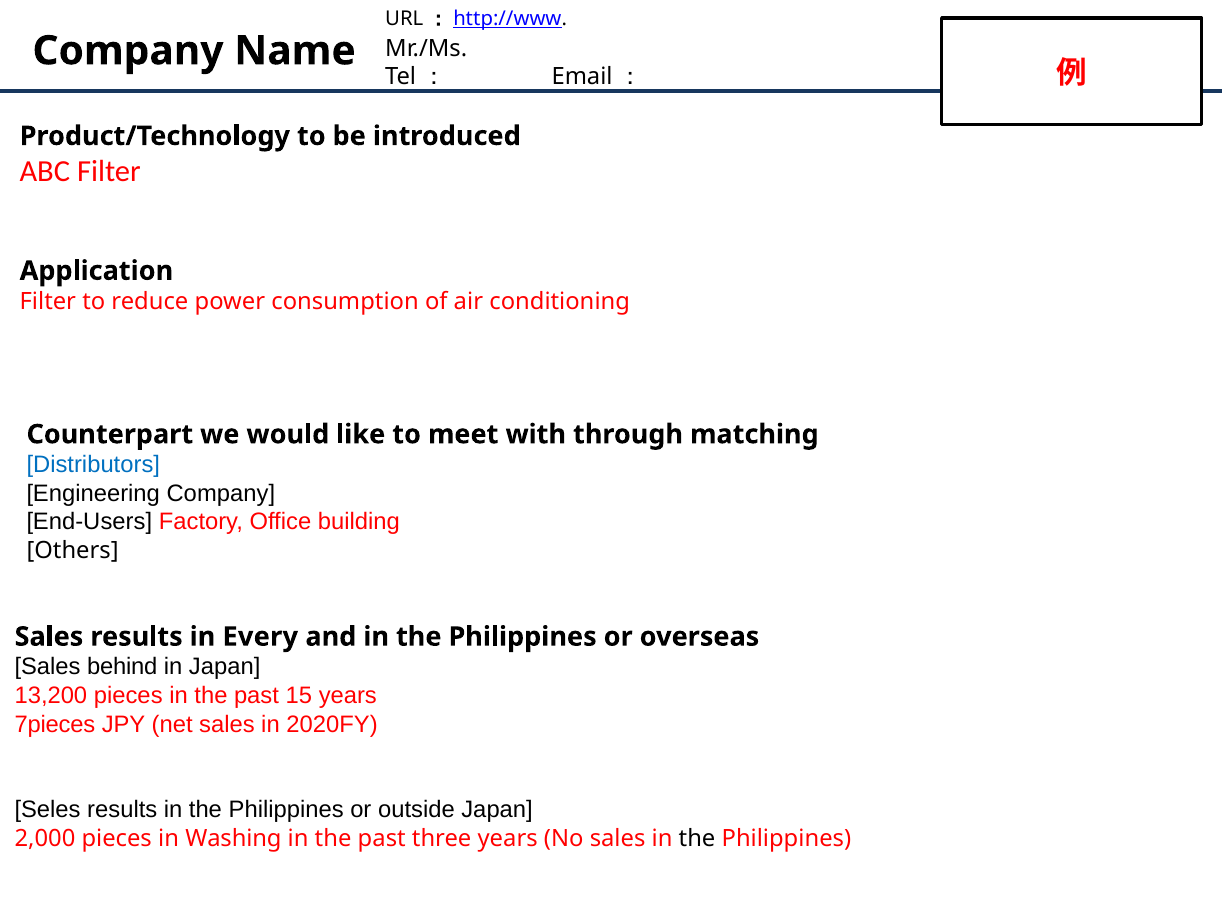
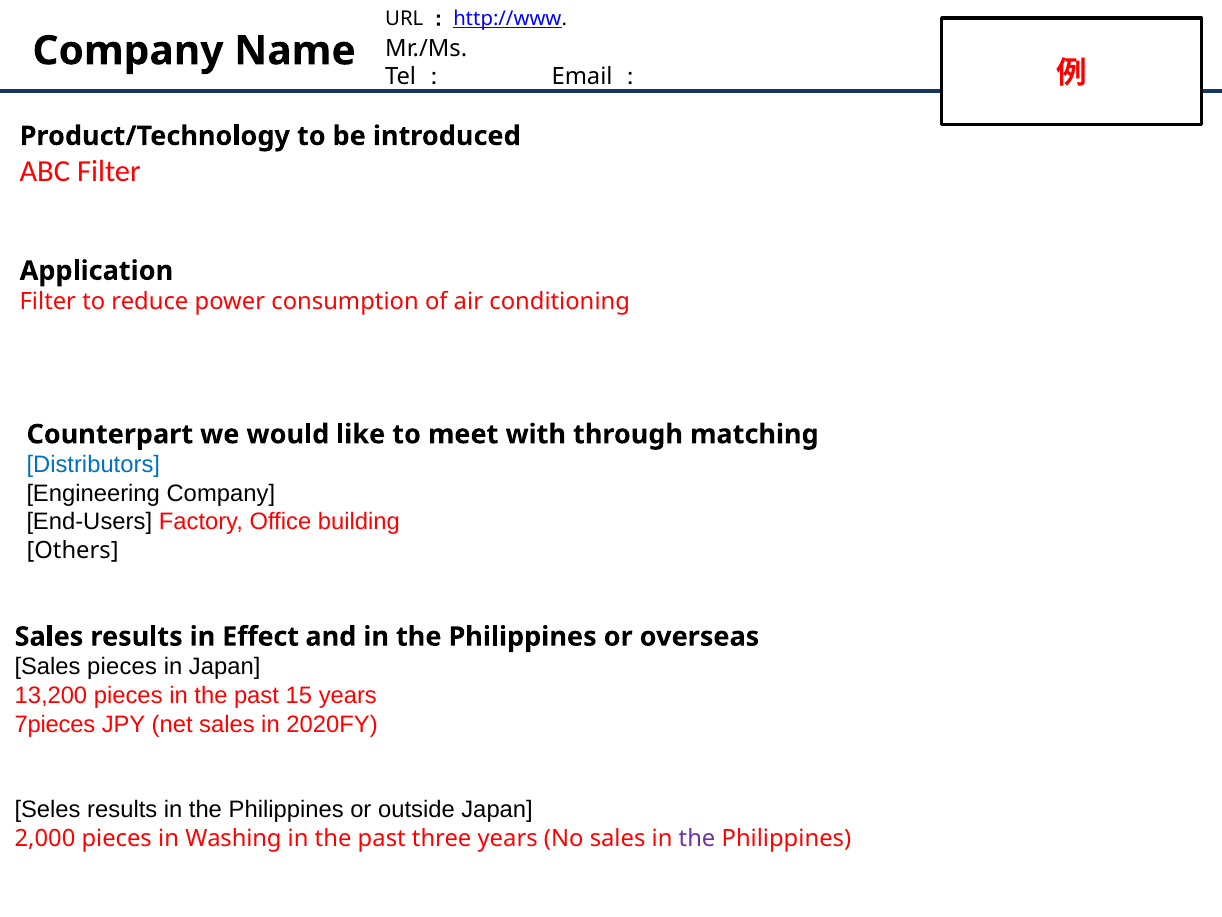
Every: Every -> Effect
Sales behind: behind -> pieces
the at (697, 838) colour: black -> purple
